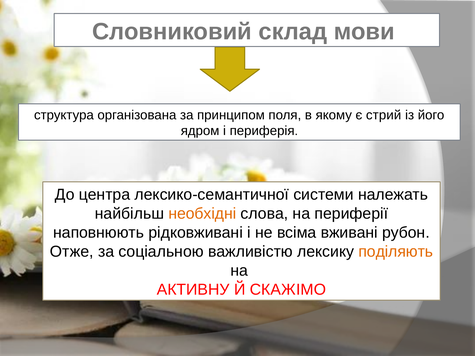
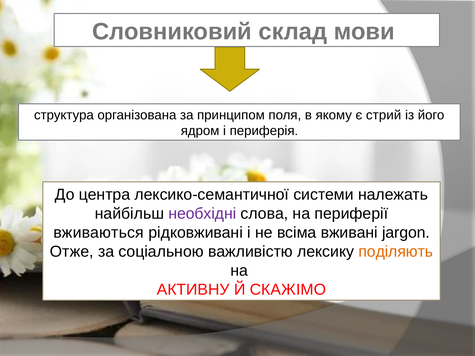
необхідні colour: orange -> purple
наповнюють: наповнюють -> вживаються
рубон: рубон -> jargon
